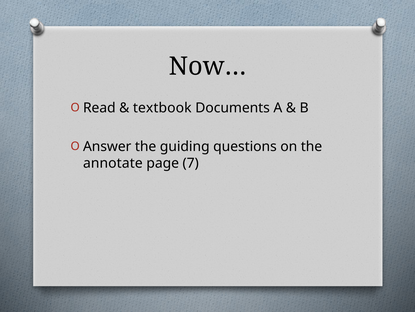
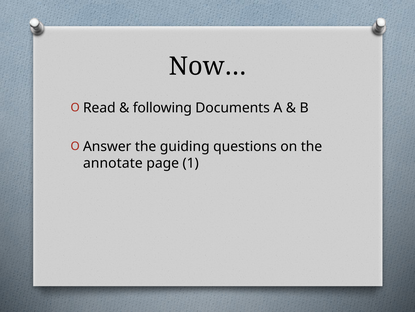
textbook: textbook -> following
7: 7 -> 1
